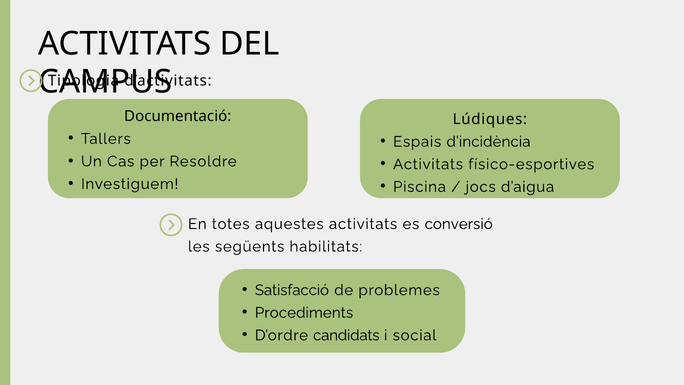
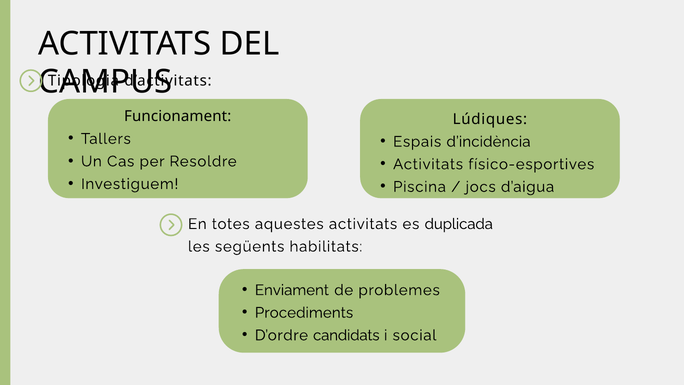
Documentació: Documentació -> Funcionament
conversió: conversió -> duplicada
Satisfacció: Satisfacció -> Enviament
